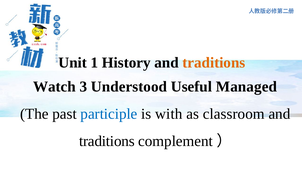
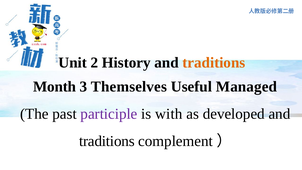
1: 1 -> 2
Watch: Watch -> Month
Understood: Understood -> Themselves
participle colour: blue -> purple
classroom: classroom -> developed
